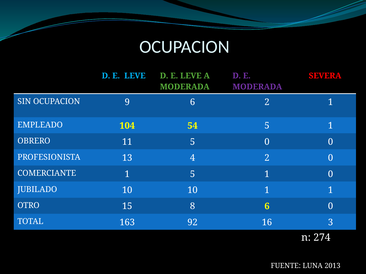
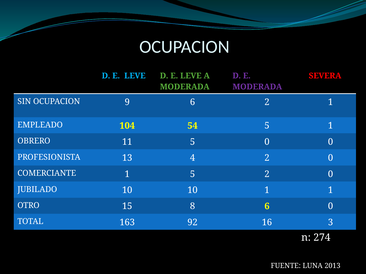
1 5 1: 1 -> 2
